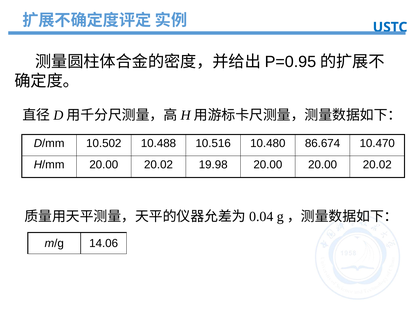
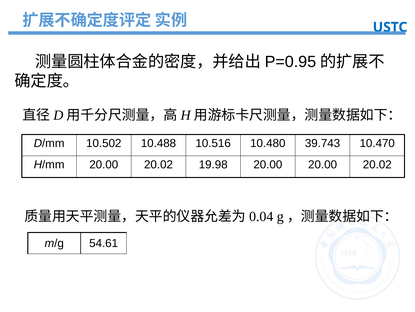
86.674: 86.674 -> 39.743
14.06: 14.06 -> 54.61
